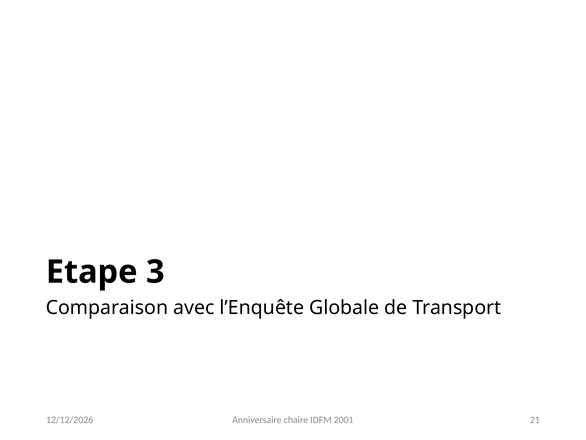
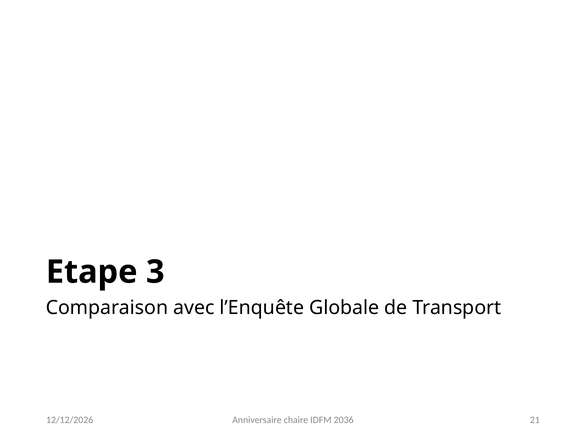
2001: 2001 -> 2036
